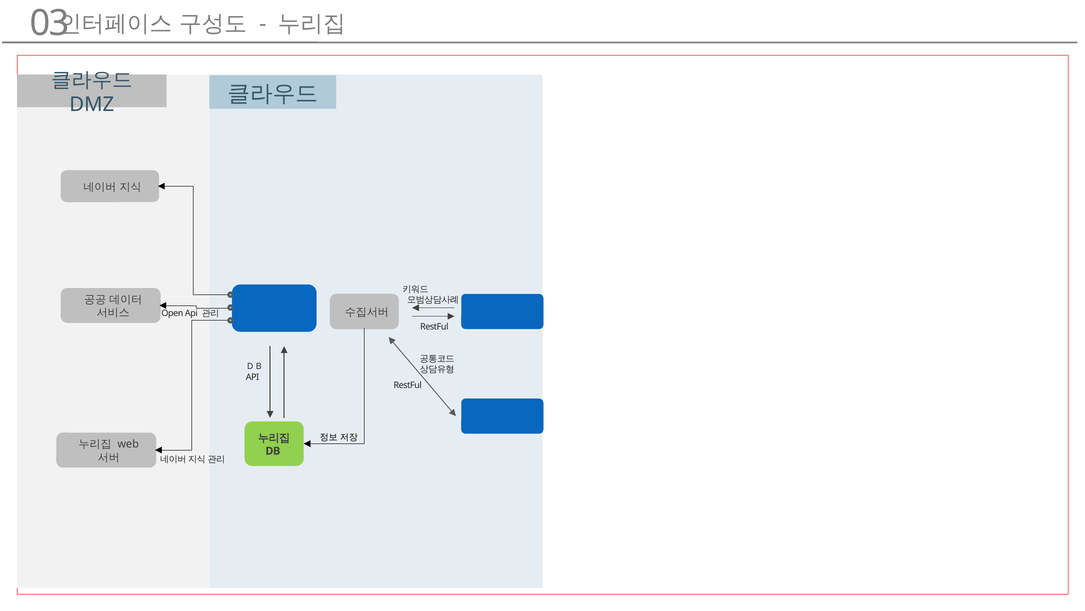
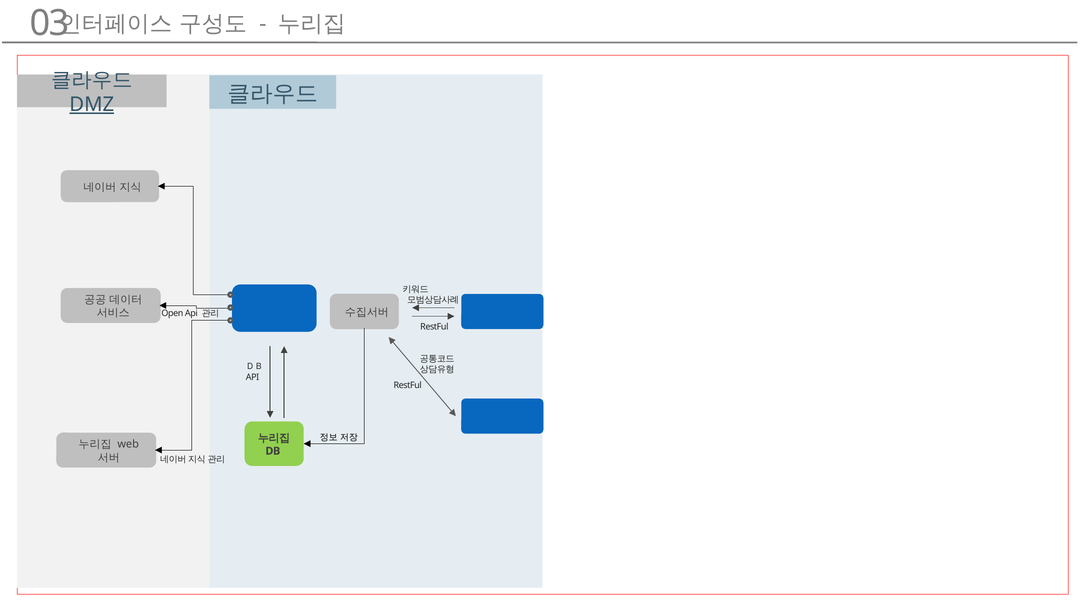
DMZ underline: none -> present
